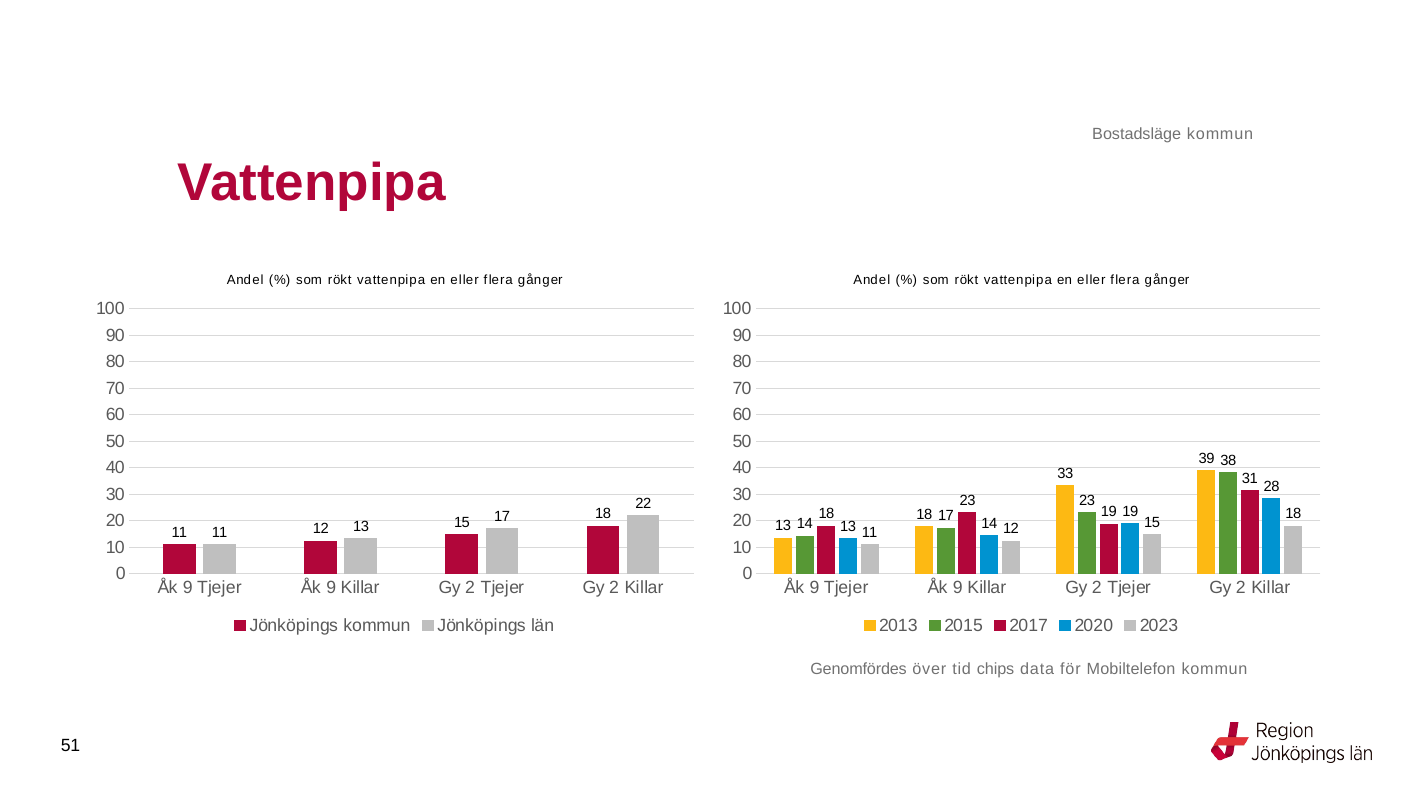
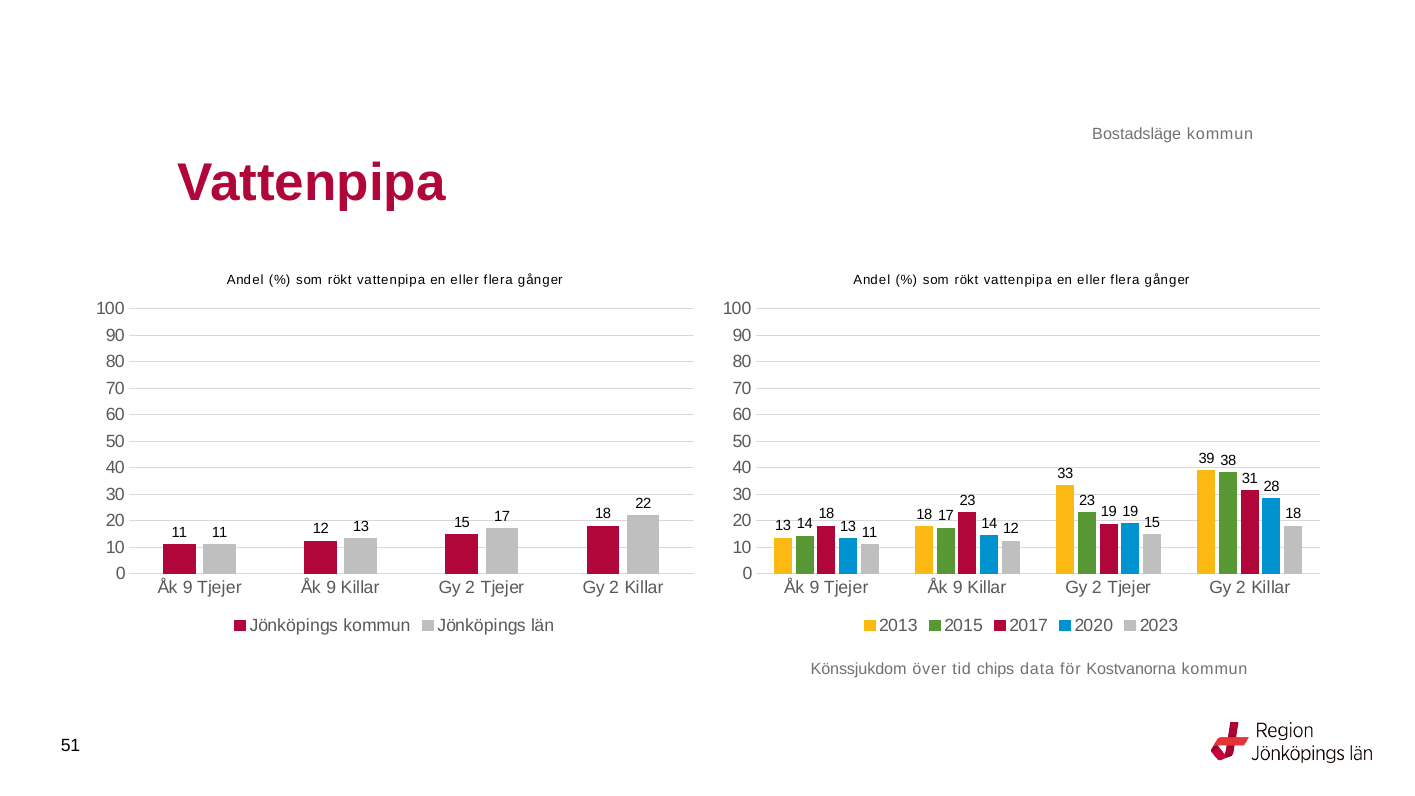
Genomfördes: Genomfördes -> Könssjukdom
Mobiltelefon: Mobiltelefon -> Kostvanorna
